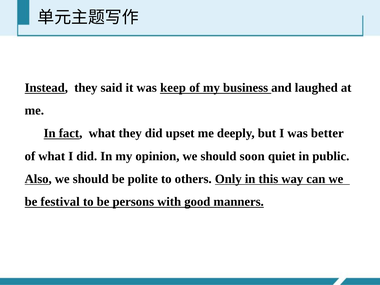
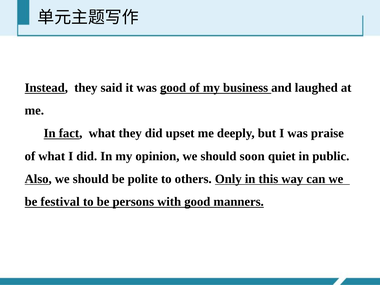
was keep: keep -> good
better: better -> praise
